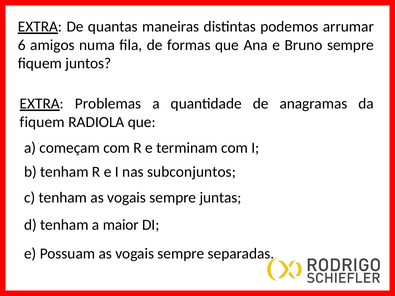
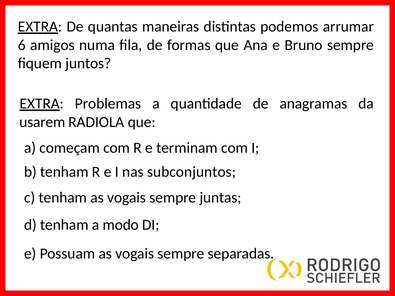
fiquem at (42, 122): fiquem -> usarem
maior: maior -> modo
